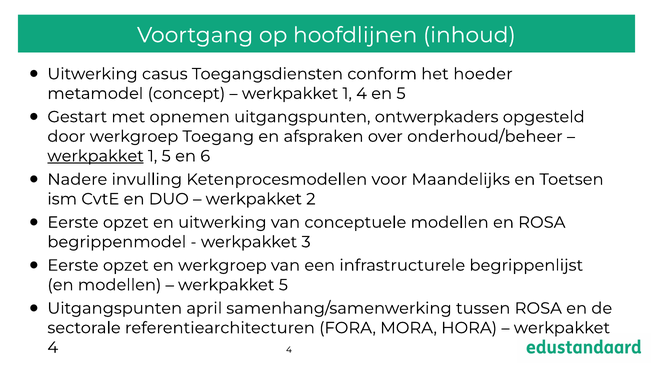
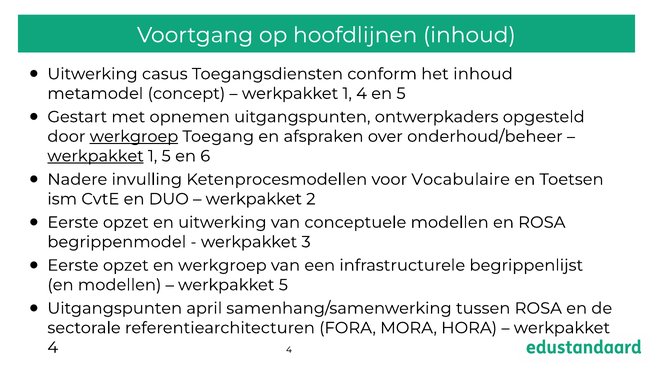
het hoeder: hoeder -> inhoud
werkgroep at (134, 137) underline: none -> present
Maandelijks: Maandelijks -> Vocabulaire
